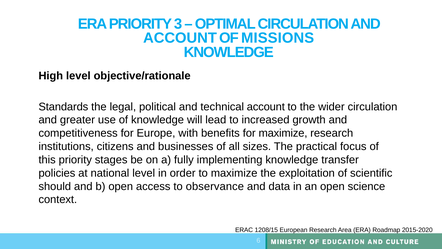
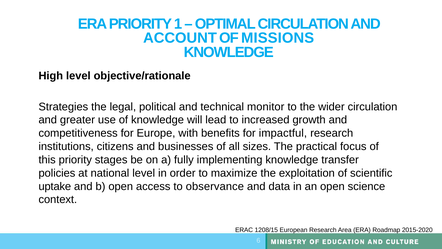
3: 3 -> 1
Standards: Standards -> Strategies
technical account: account -> monitor
for maximize: maximize -> impactful
should: should -> uptake
